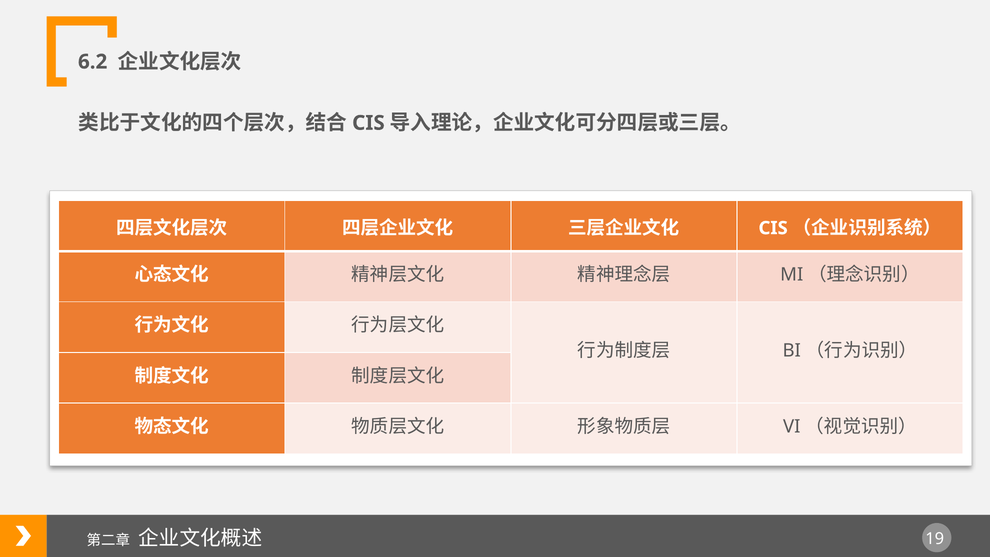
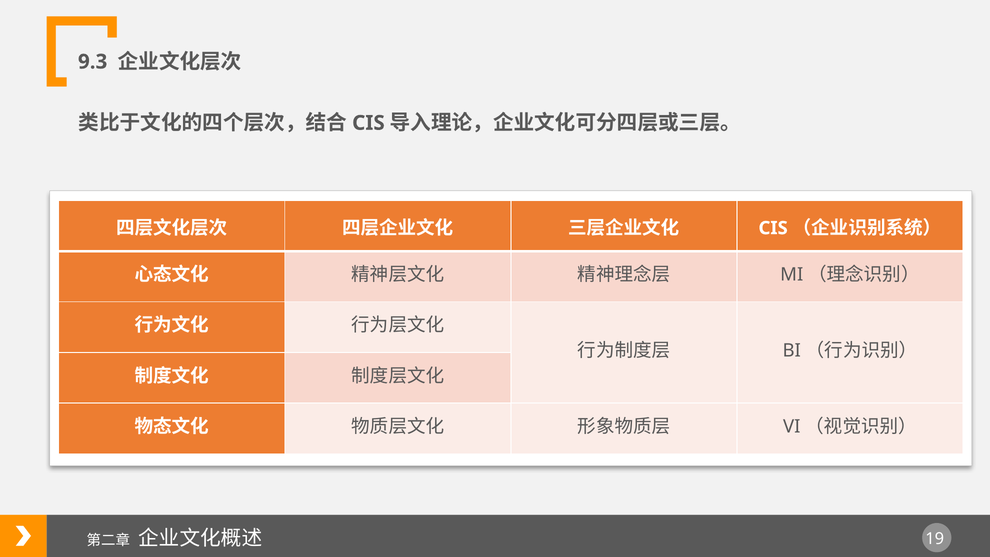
6.2: 6.2 -> 9.3
